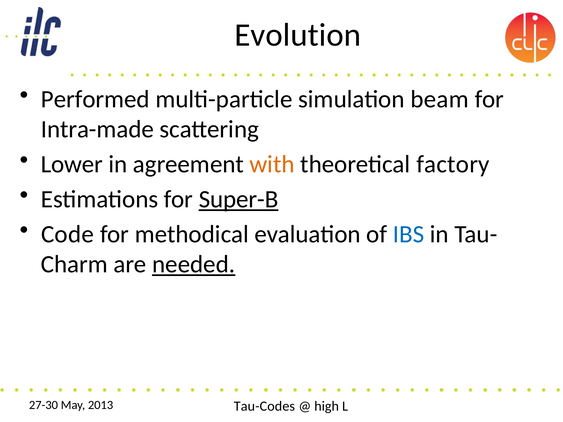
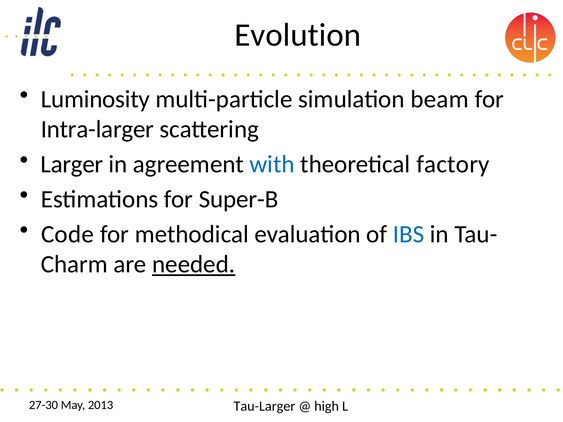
Performed: Performed -> Luminosity
Intra-made: Intra-made -> Intra-larger
Lower: Lower -> Larger
with colour: orange -> blue
Super-B underline: present -> none
Tau-Codes: Tau-Codes -> Tau-Larger
